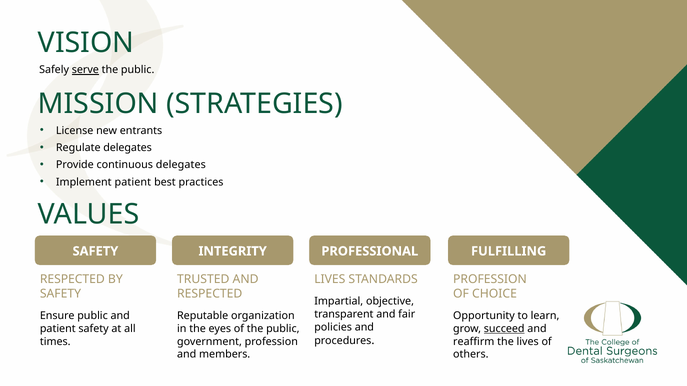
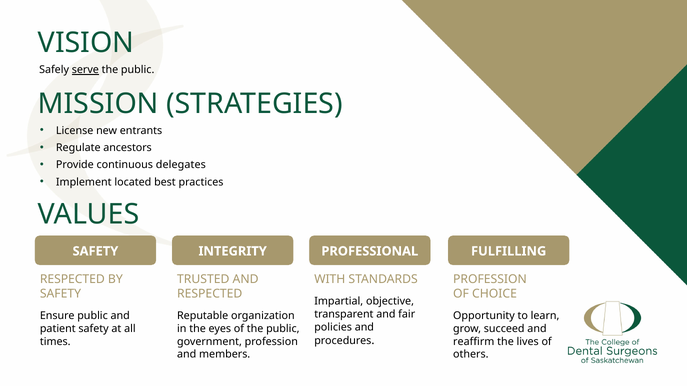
Regulate delegates: delegates -> ancestors
Implement patient: patient -> located
LIVES at (330, 279): LIVES -> WITH
succeed underline: present -> none
